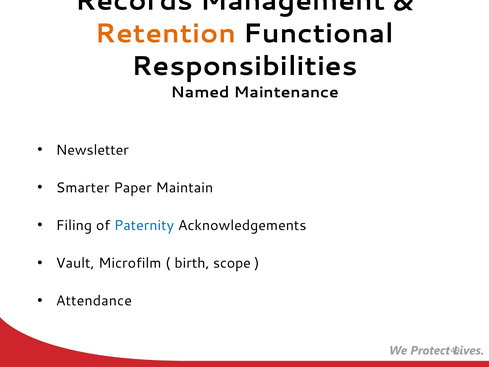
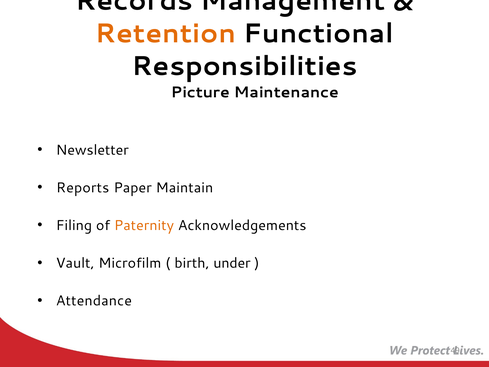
Named: Named -> Picture
Smarter: Smarter -> Reports
Paternity colour: blue -> orange
scope: scope -> under
